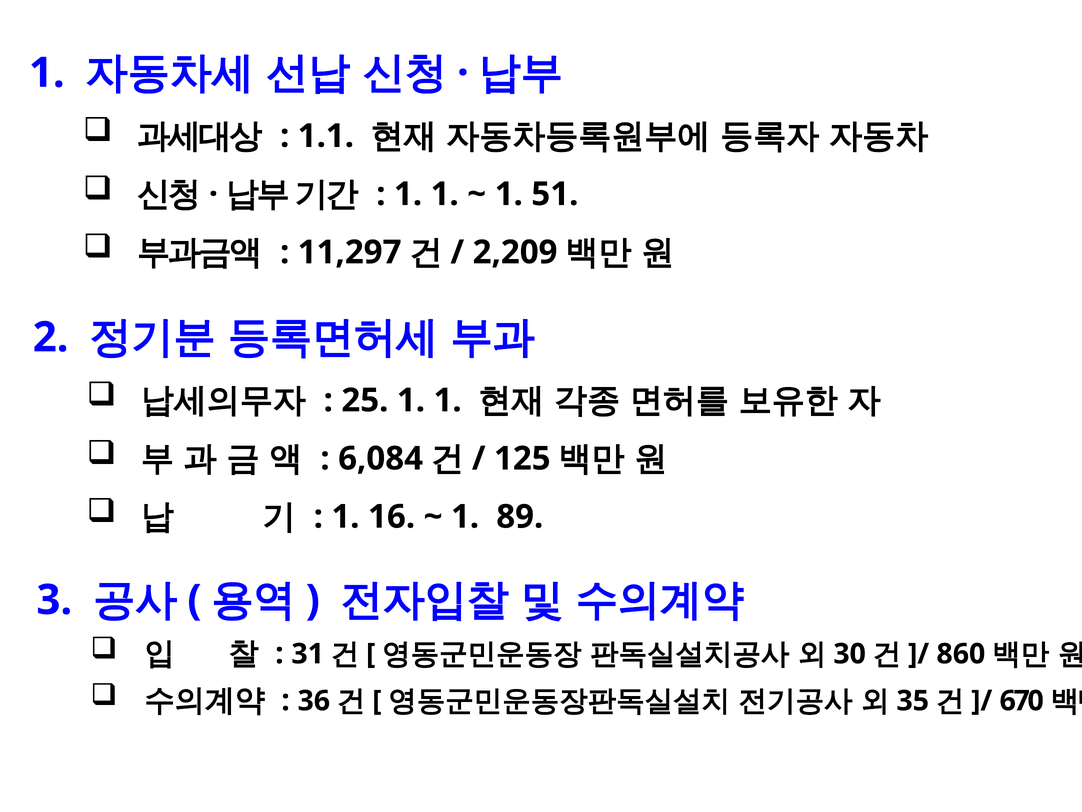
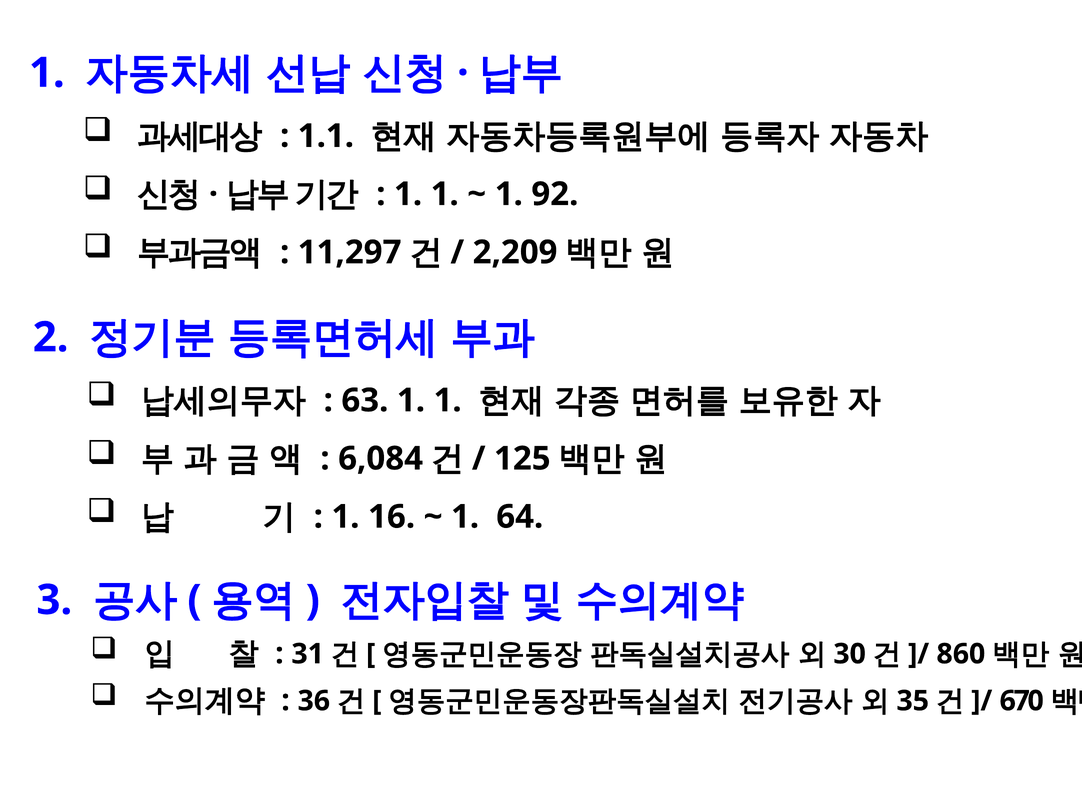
51: 51 -> 92
25: 25 -> 63
89: 89 -> 64
